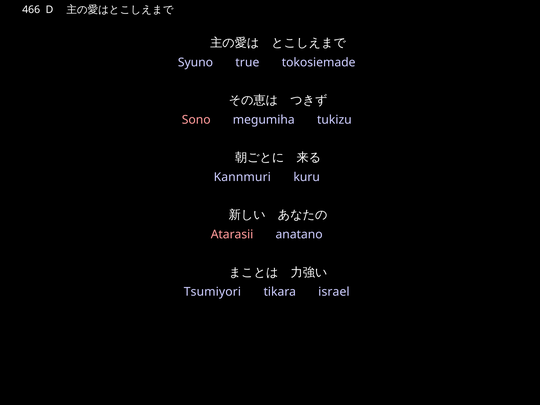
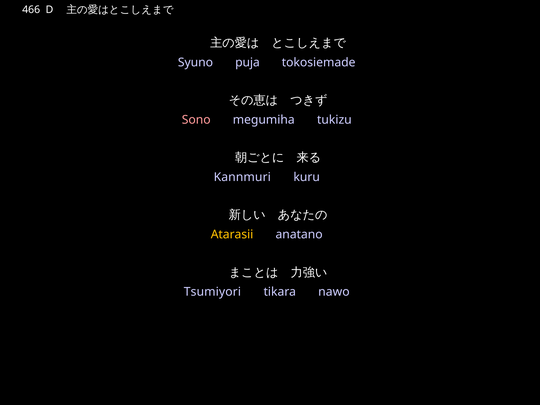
true: true -> puja
Atarasii colour: pink -> yellow
israel: israel -> nawo
